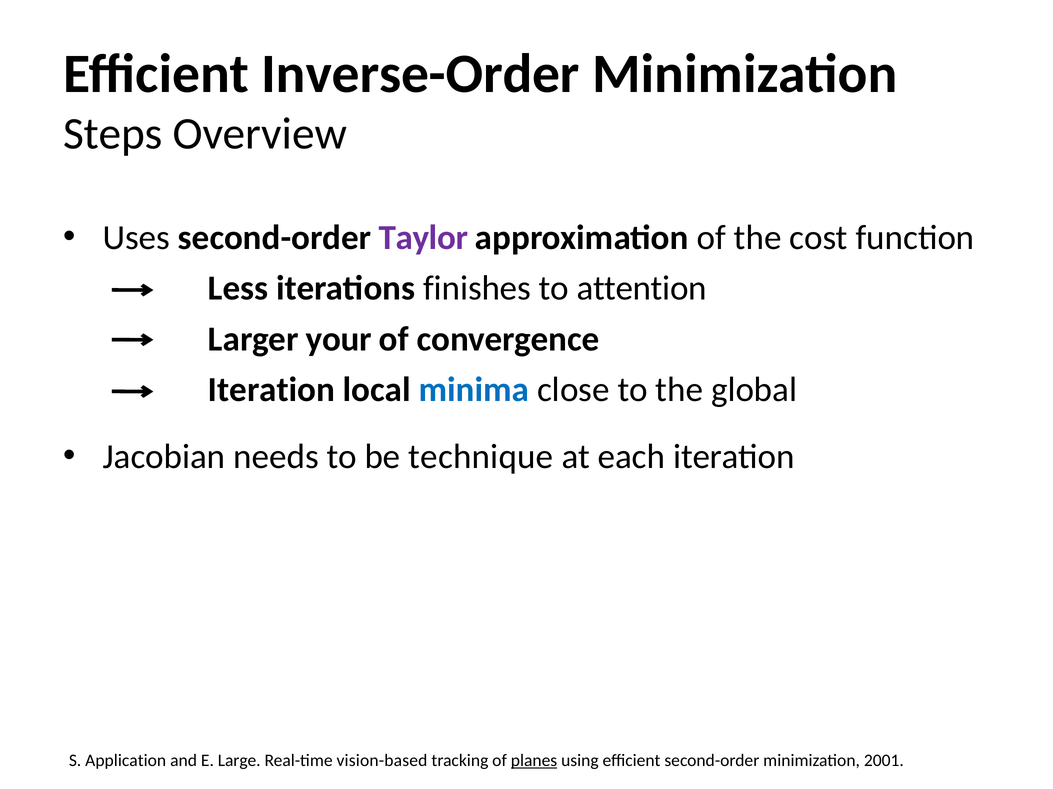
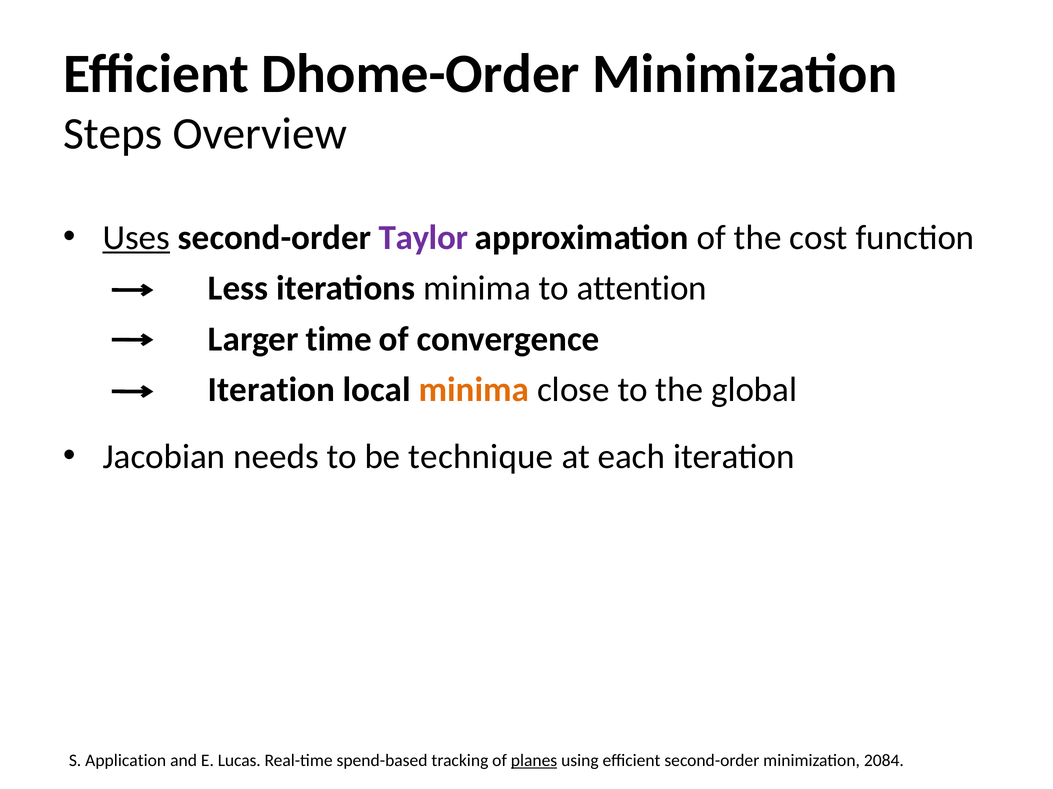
Inverse-Order: Inverse-Order -> Dhome-Order
Uses underline: none -> present
iterations finishes: finishes -> minima
your: your -> time
minima at (474, 390) colour: blue -> orange
Large: Large -> Lucas
vision-based: vision-based -> spend-based
2001: 2001 -> 2084
